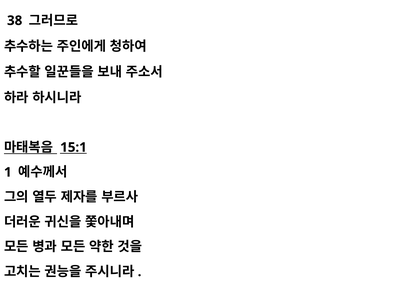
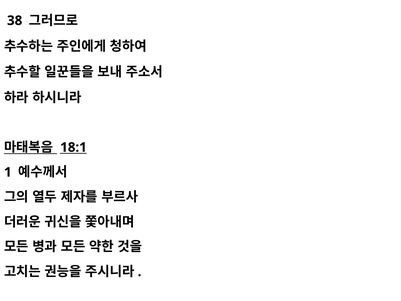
15:1: 15:1 -> 18:1
